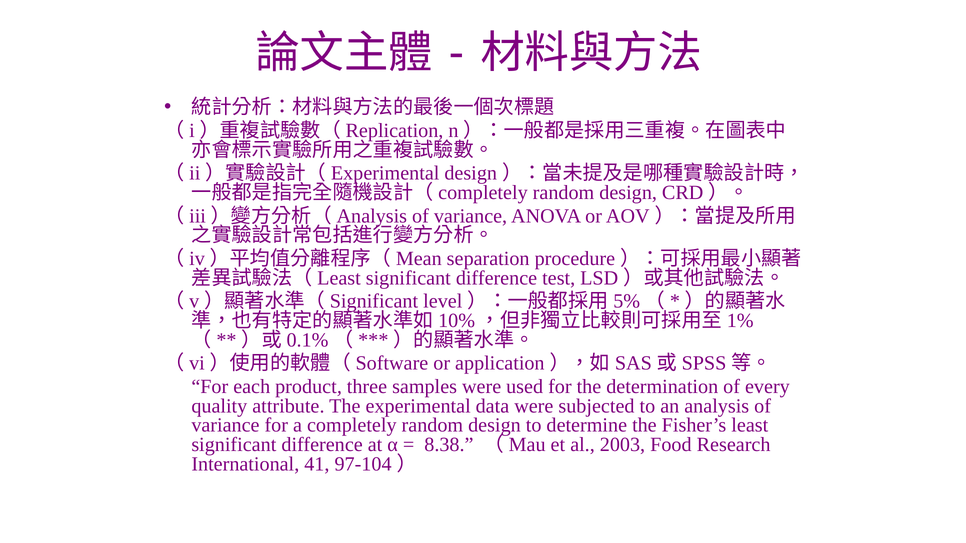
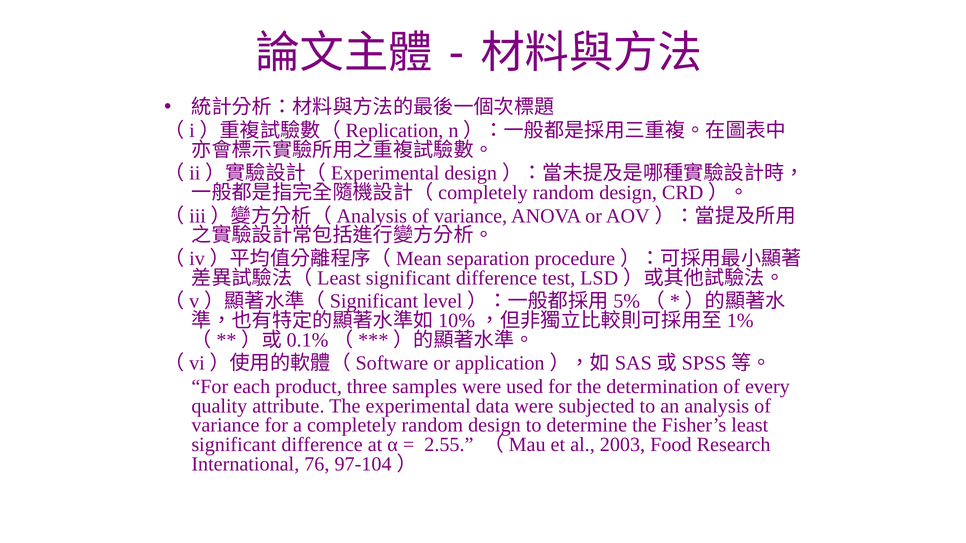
8.38: 8.38 -> 2.55
41: 41 -> 76
